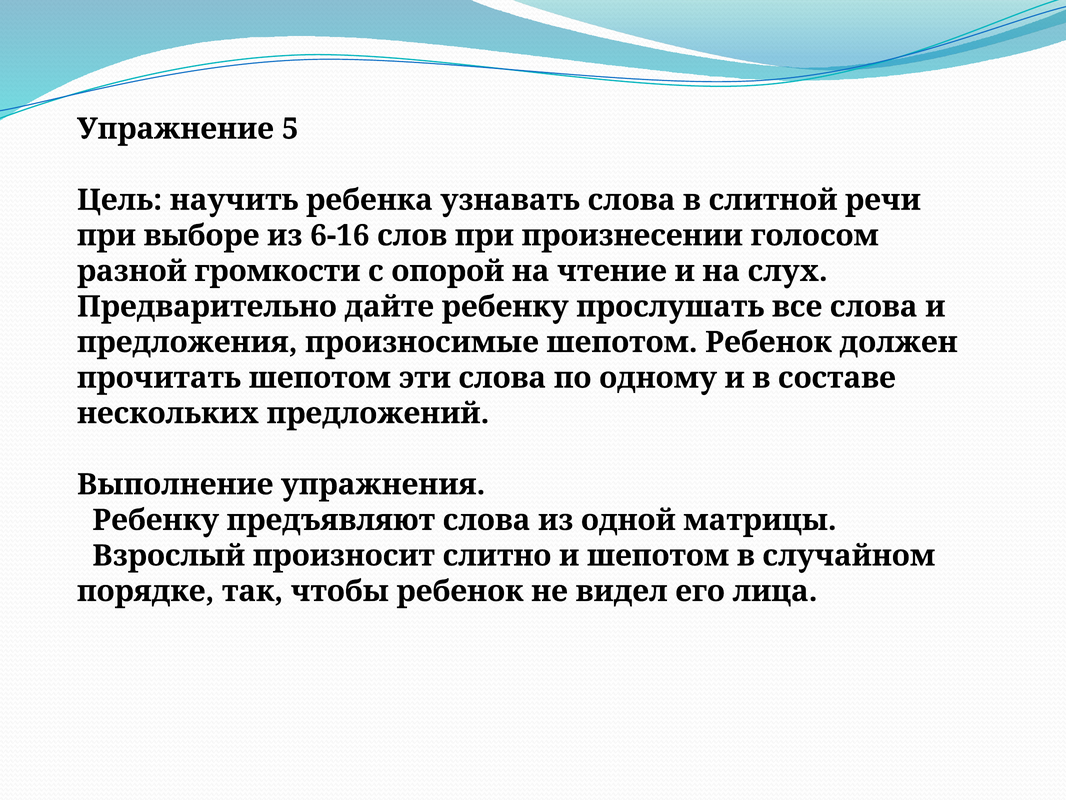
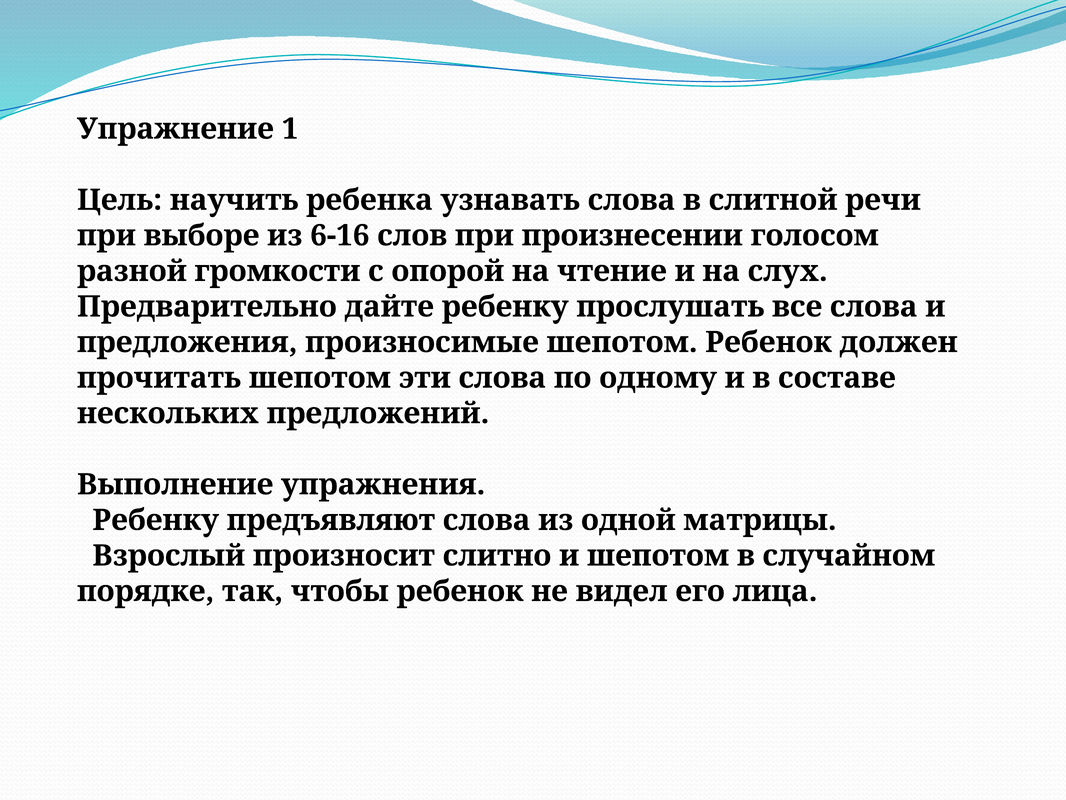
5: 5 -> 1
